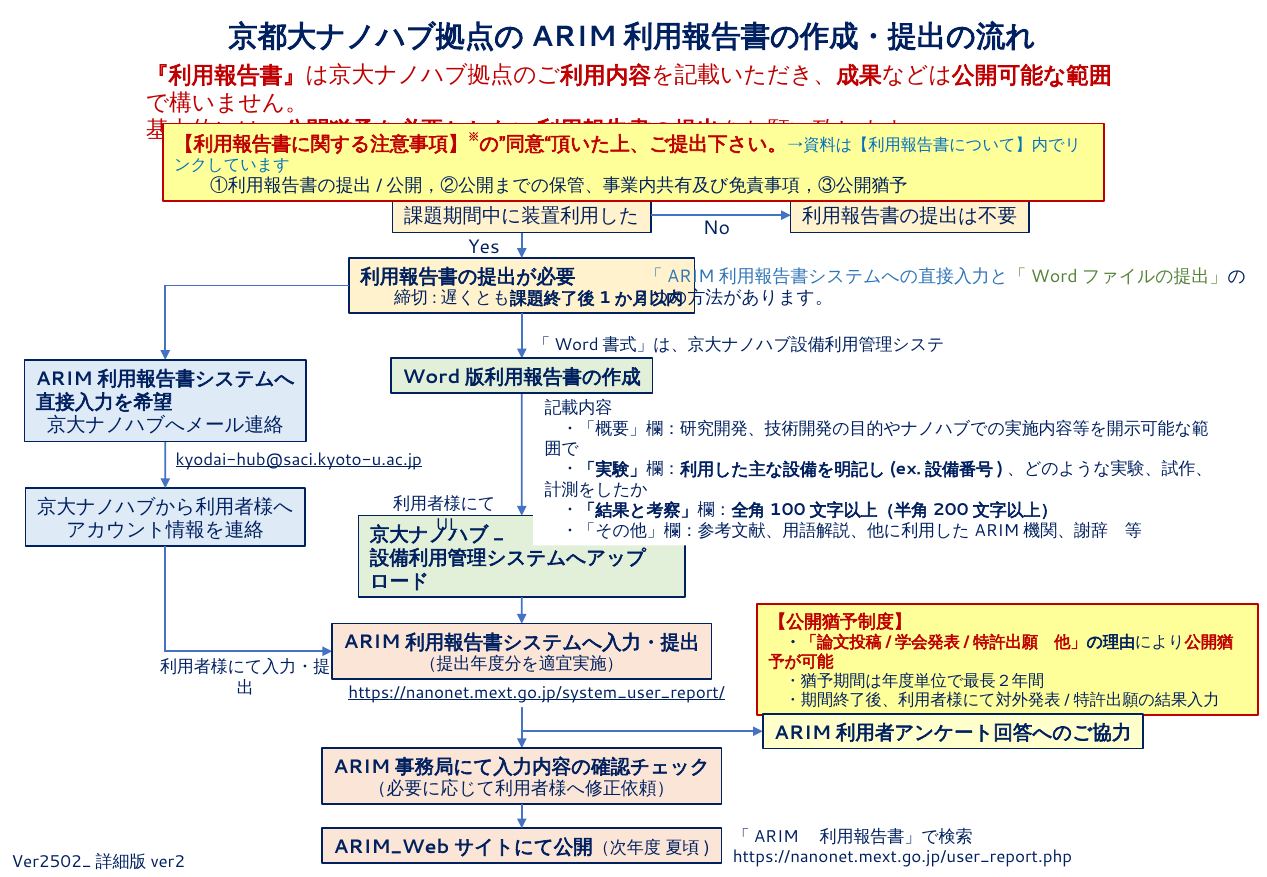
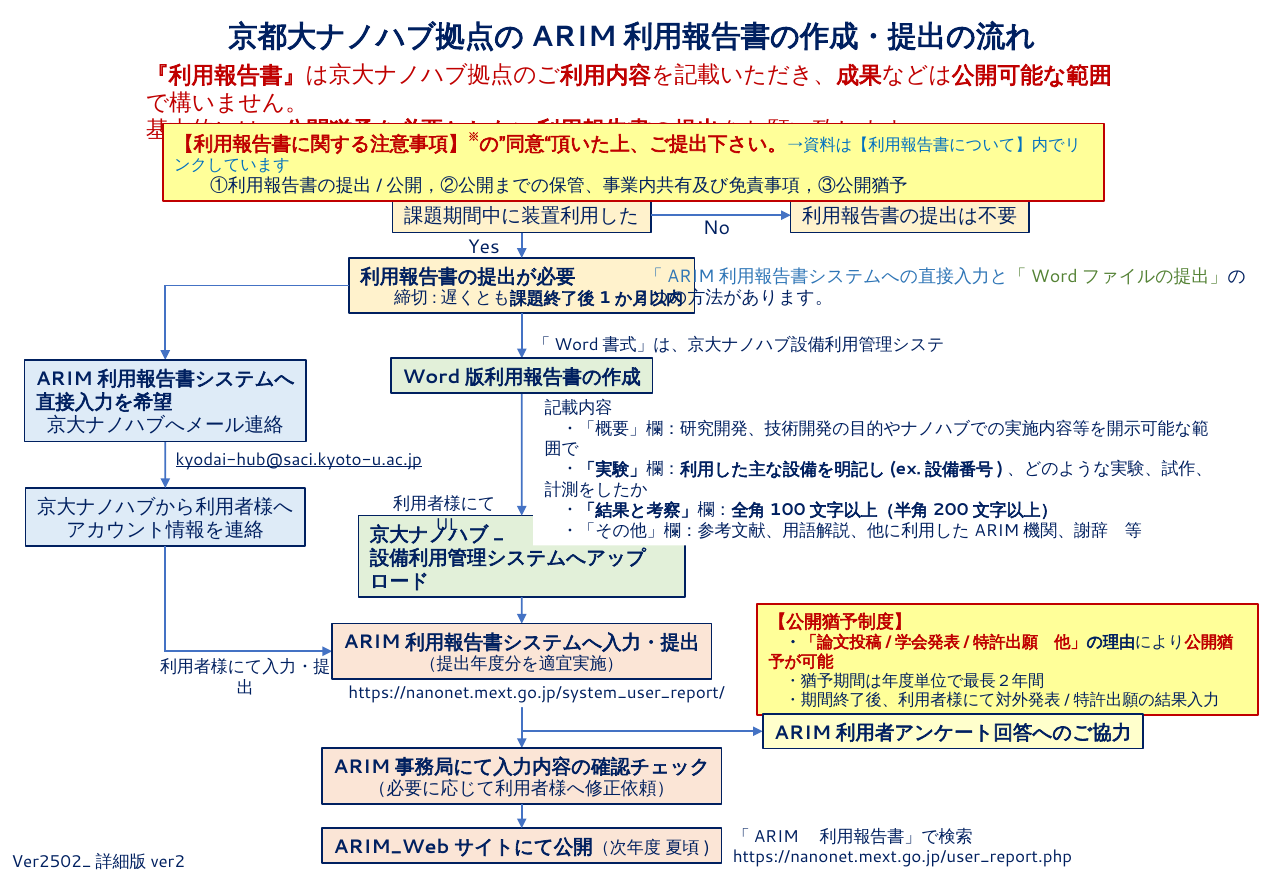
https://nanonet.mext.go.jp/system_user_report/ underline: present -> none
